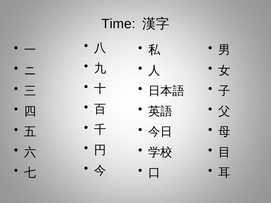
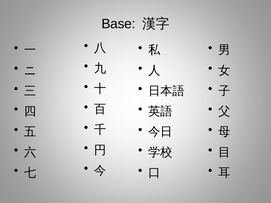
Time: Time -> Base
